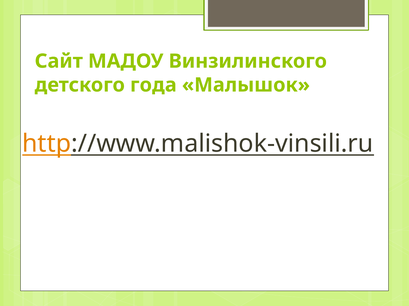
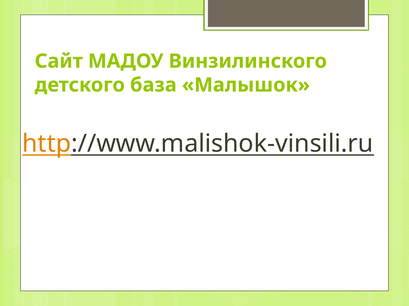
года: года -> база
